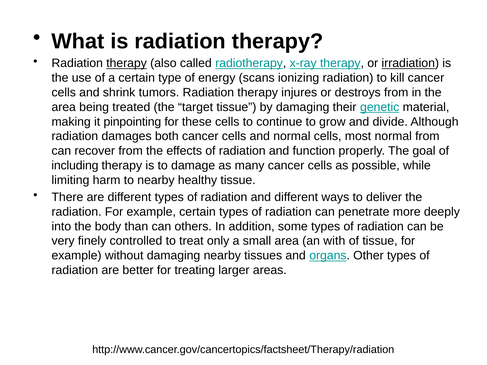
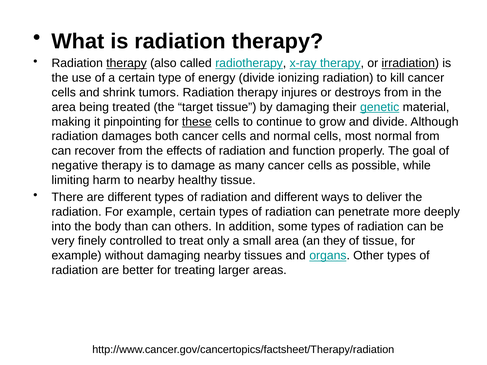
energy scans: scans -> divide
these underline: none -> present
including: including -> negative
with: with -> they
